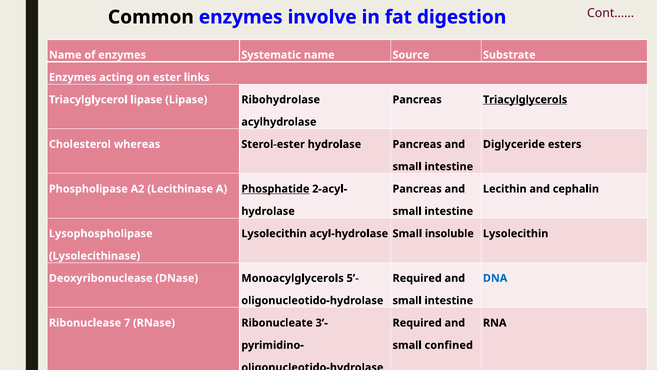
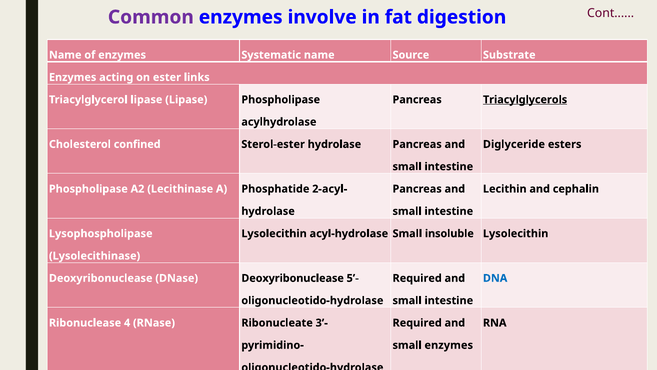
Common colour: black -> purple
Lipase Ribohydrolase: Ribohydrolase -> Phospholipase
whereas: whereas -> confined
Phosphatide underline: present -> none
DNase Monoacylglycerols: Monoacylglycerols -> Deoxyribonuclease
7: 7 -> 4
small confined: confined -> enzymes
